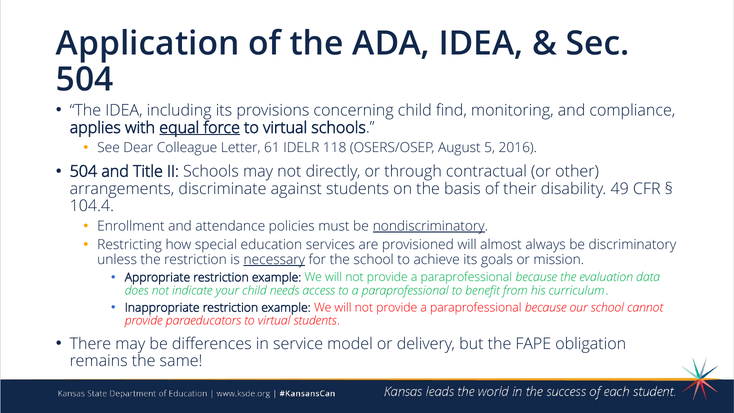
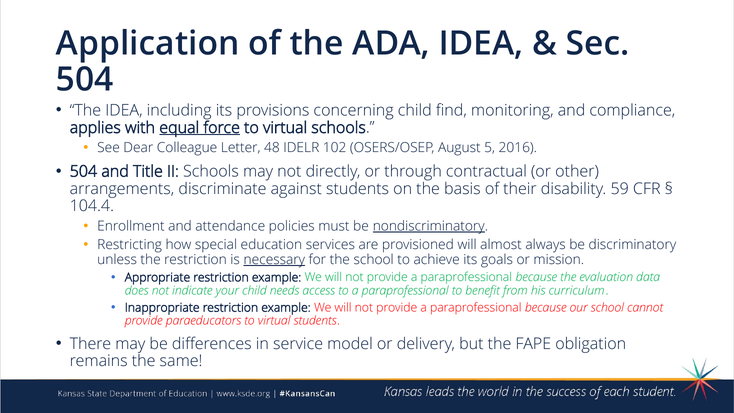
61: 61 -> 48
118: 118 -> 102
49: 49 -> 59
